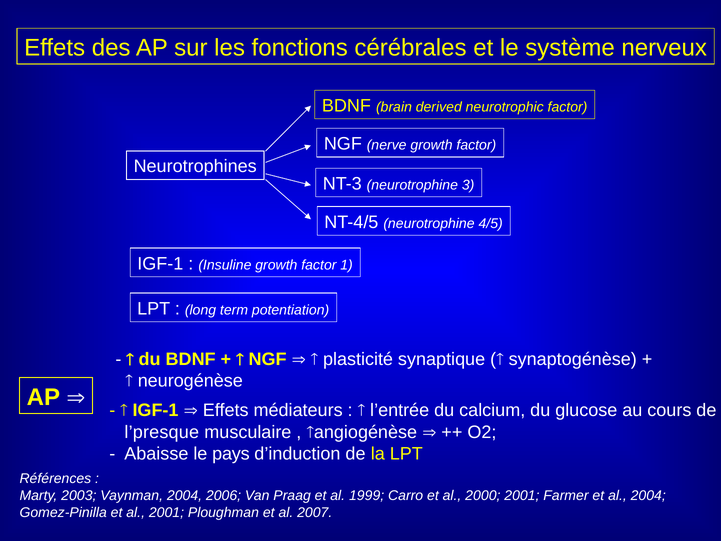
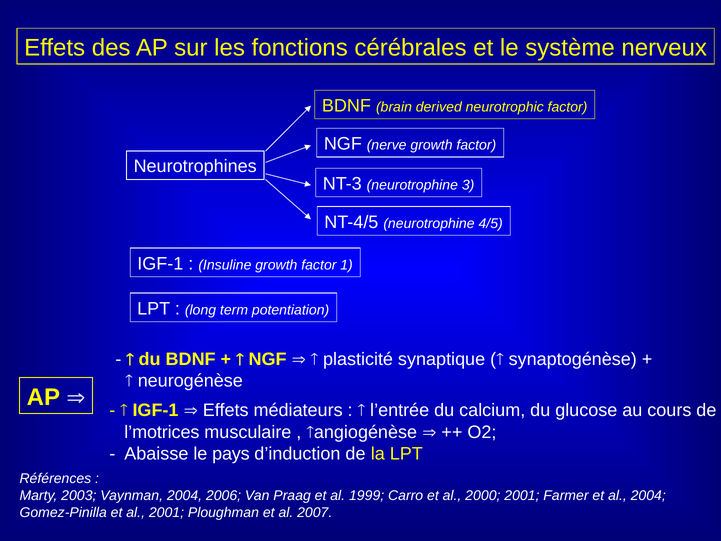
l’presque: l’presque -> l’motrices
